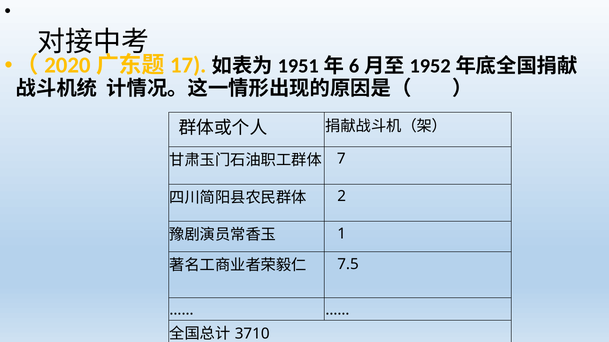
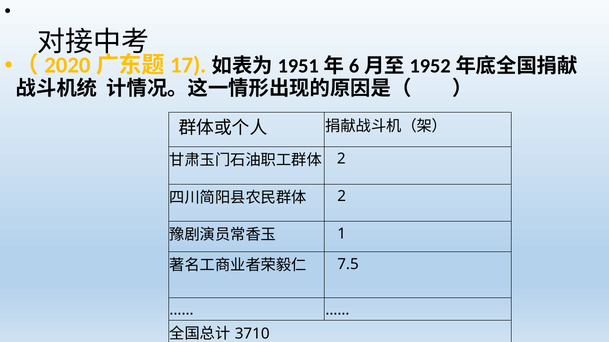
7 at (341, 159): 7 -> 2
